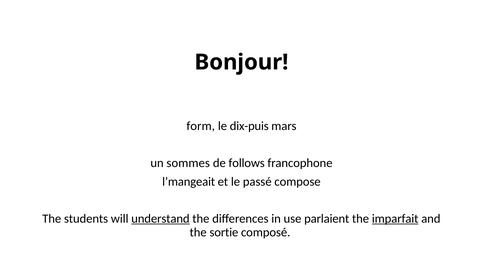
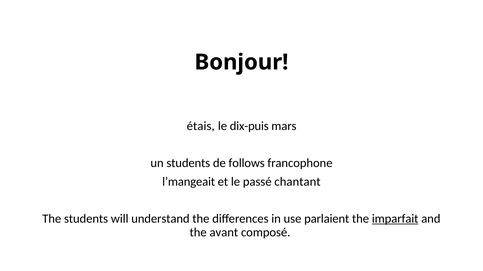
form: form -> étais
un sommes: sommes -> students
compose: compose -> chantant
understand underline: present -> none
sortie: sortie -> avant
